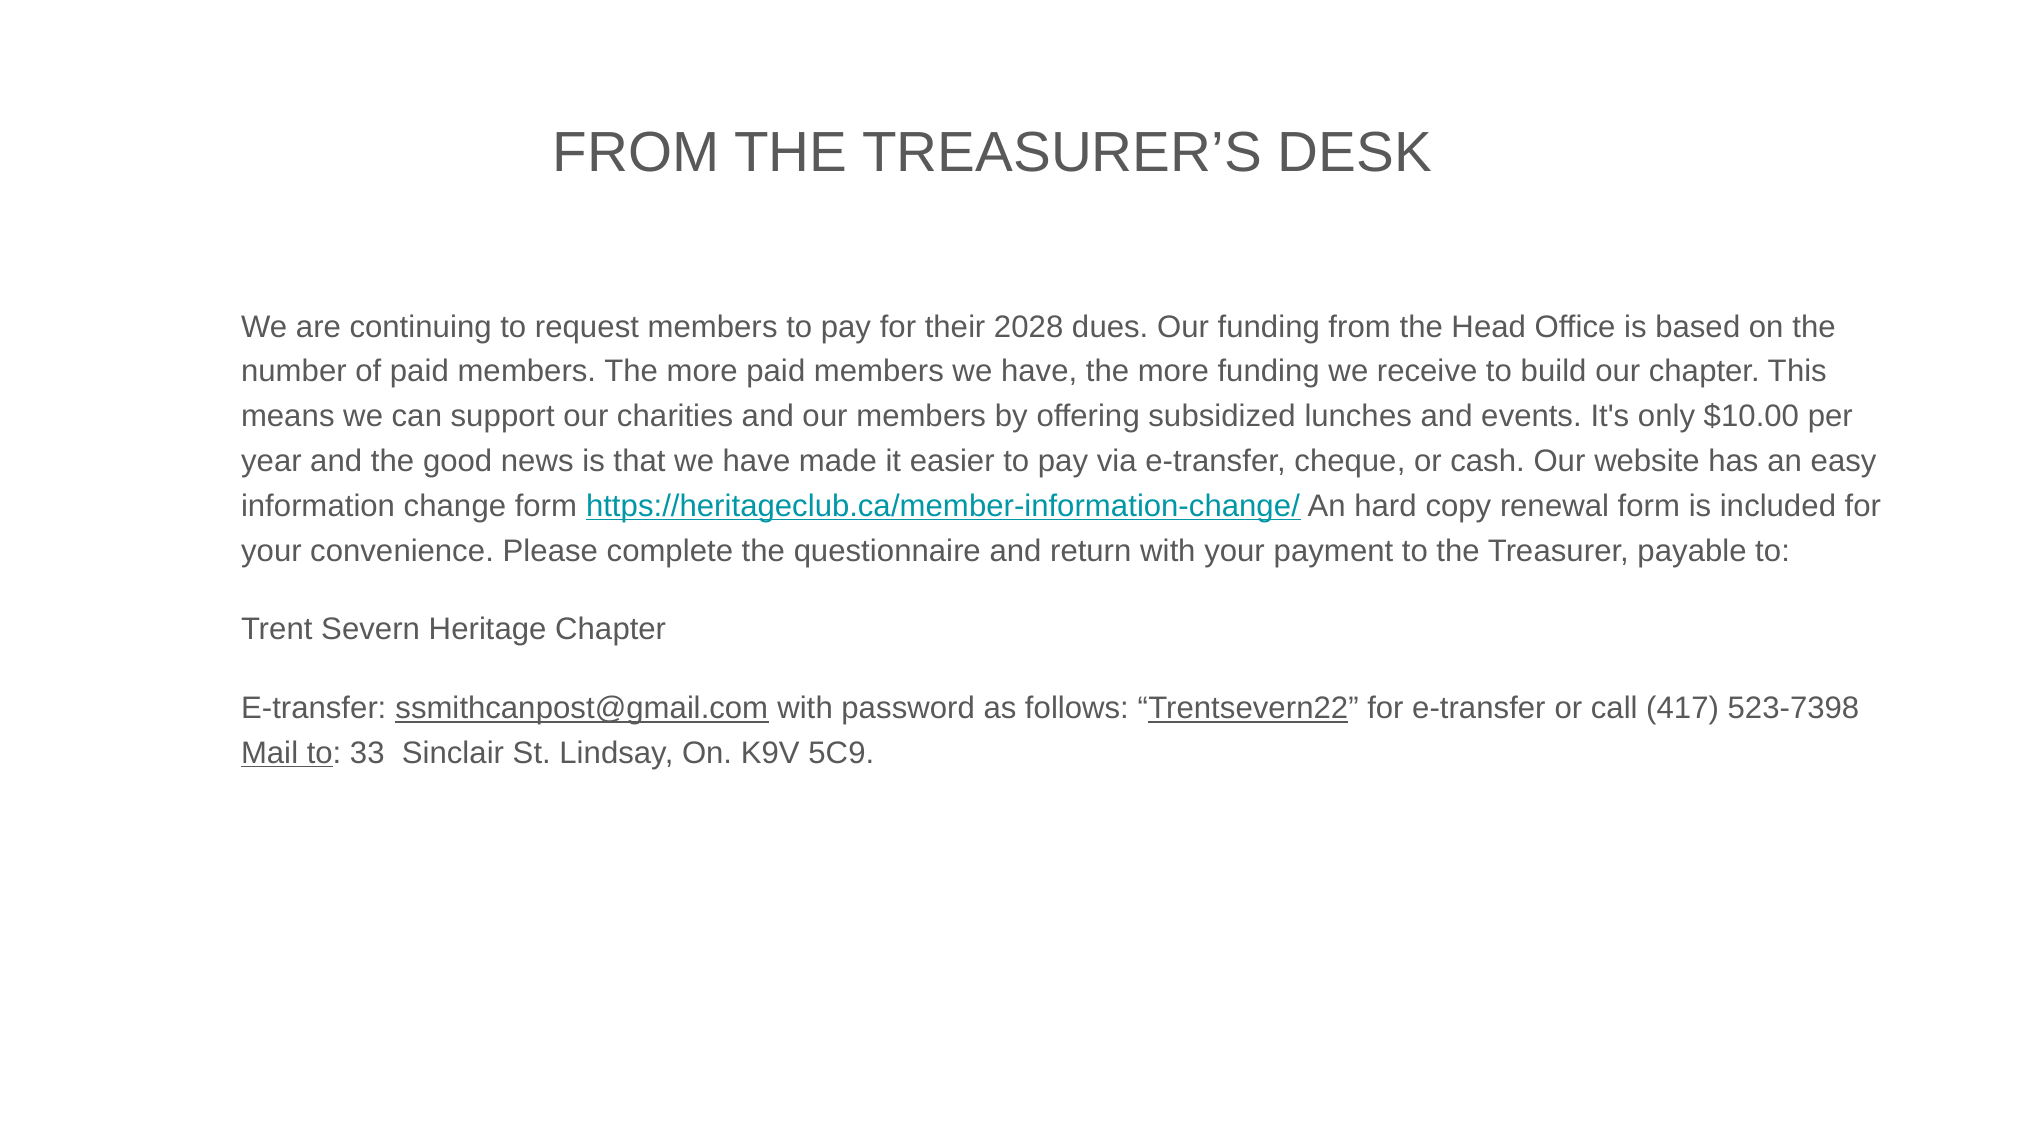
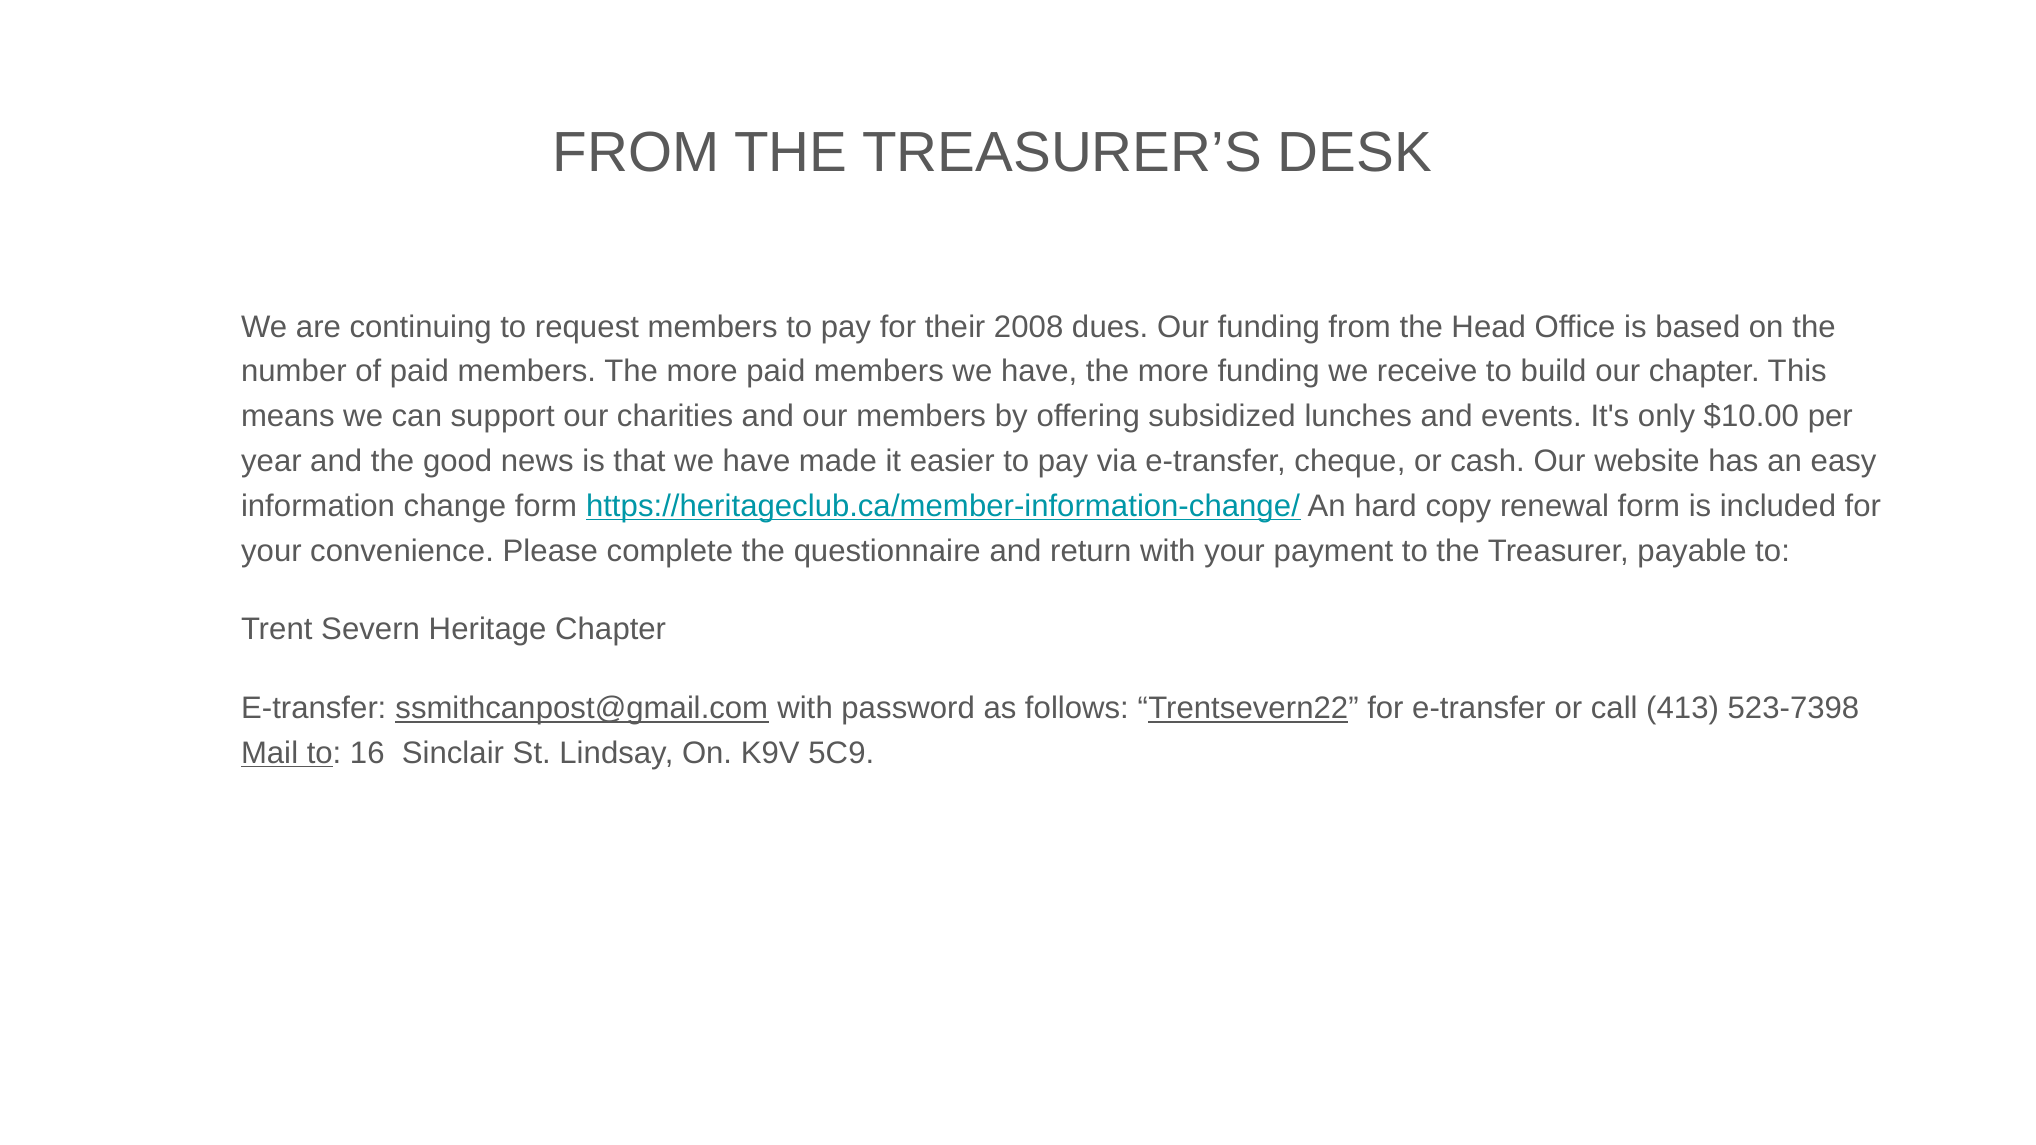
2028: 2028 -> 2008
417: 417 -> 413
33: 33 -> 16
